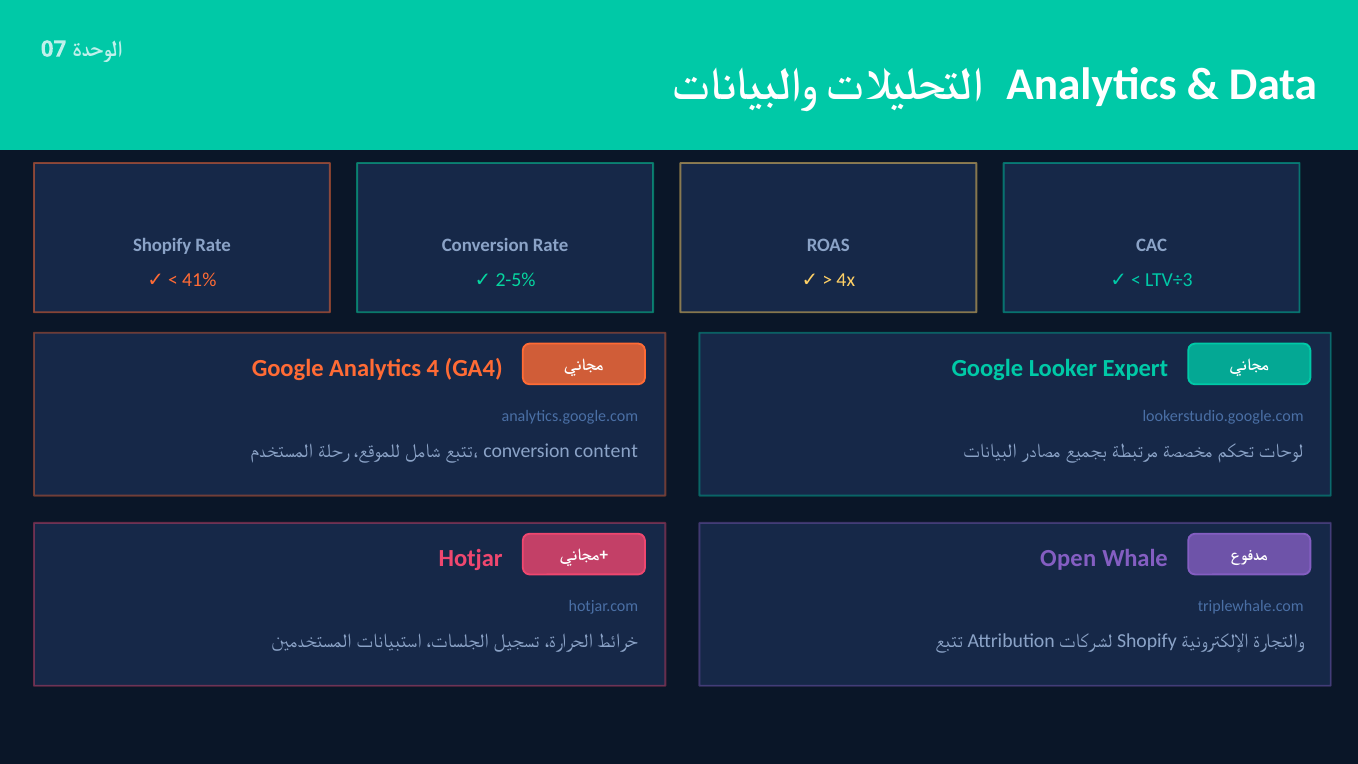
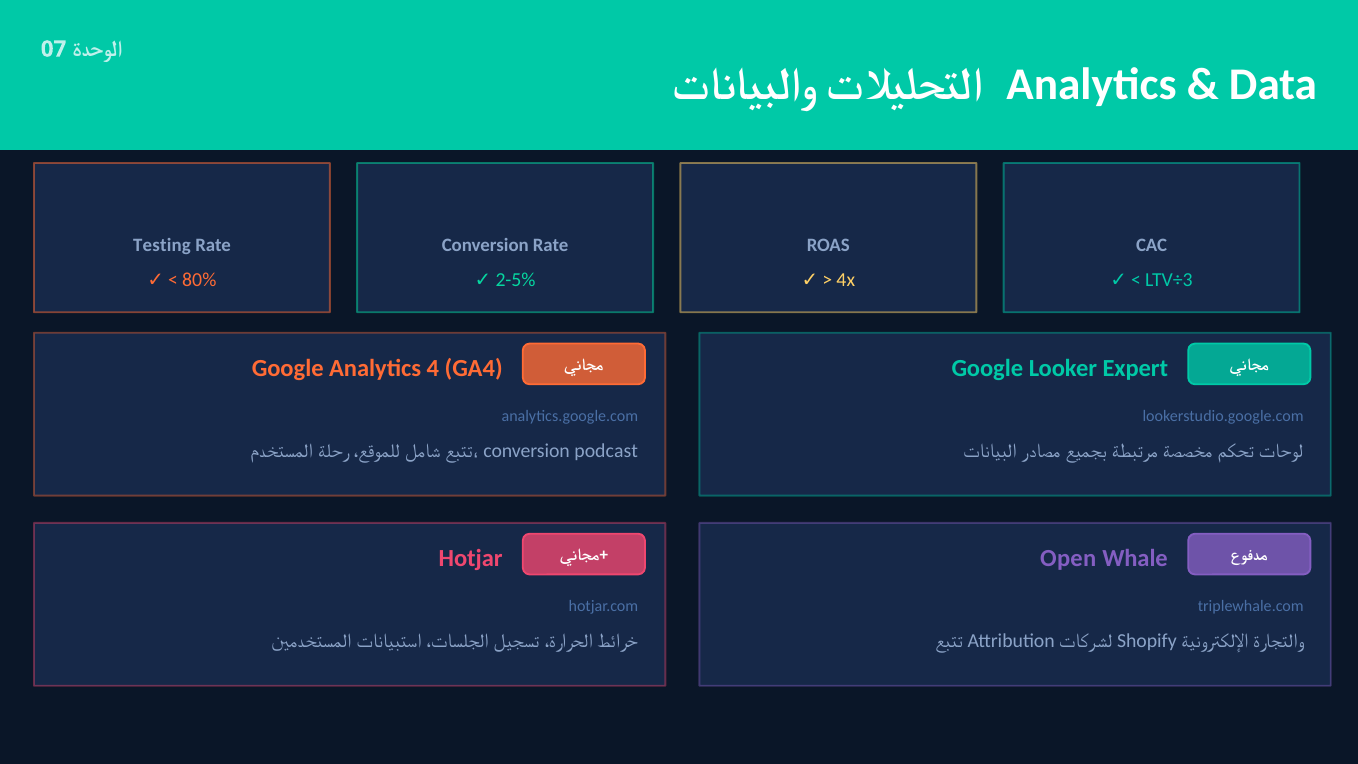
Shopify at (162, 246): Shopify -> Testing
41%: 41% -> 80%
content: content -> podcast
